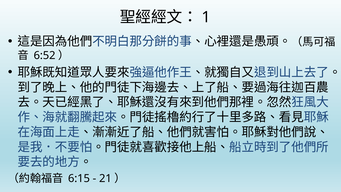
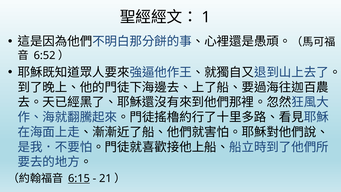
6:15 underline: none -> present
